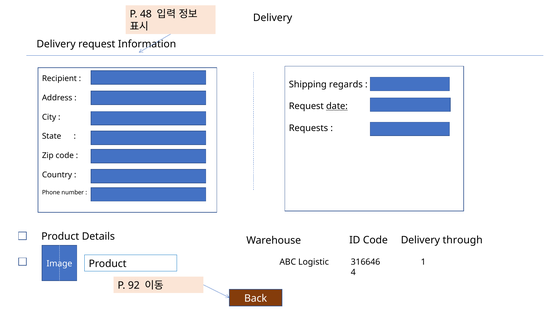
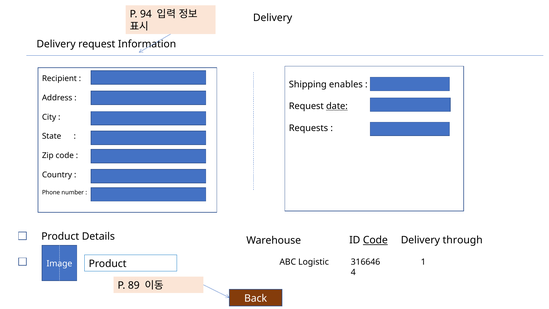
48: 48 -> 94
regards: regards -> enables
Code at (375, 240) underline: none -> present
92: 92 -> 89
